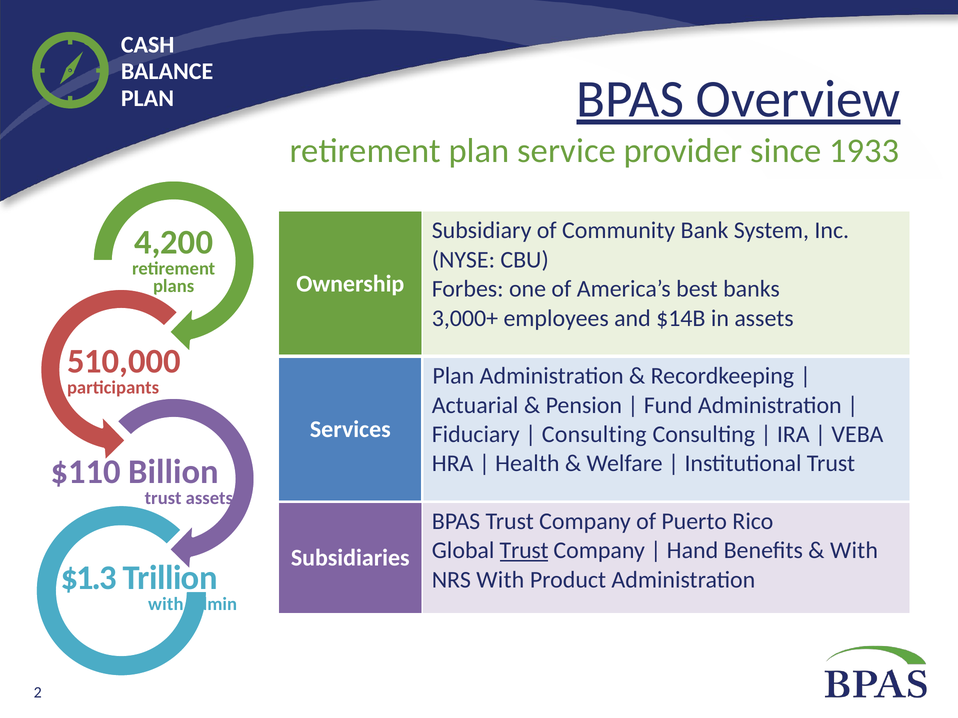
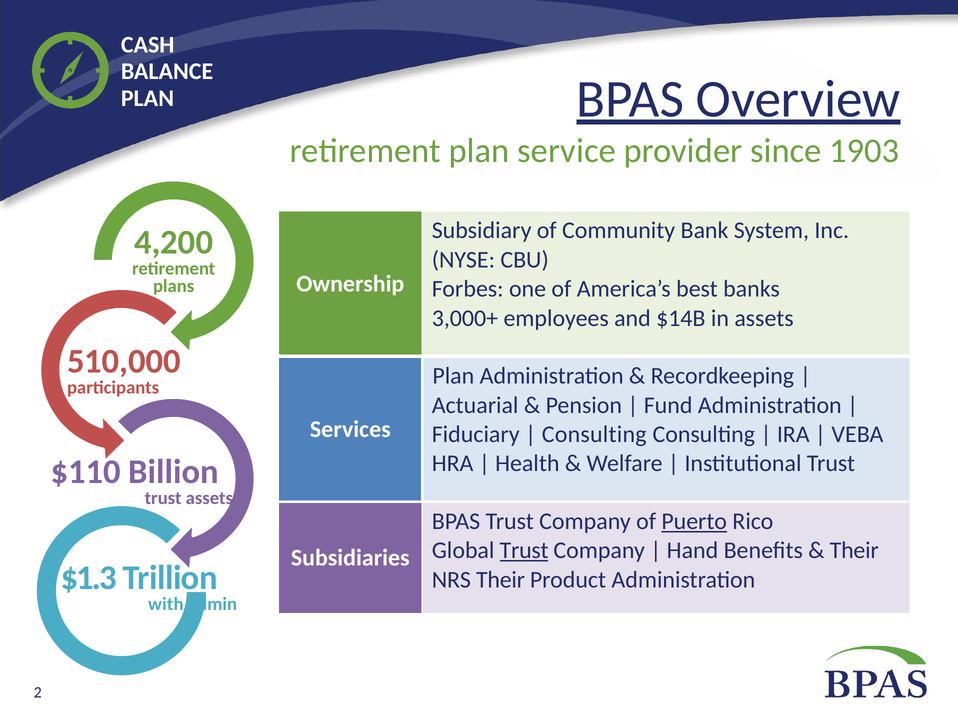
1933: 1933 -> 1903
Puerto underline: none -> present
With at (854, 551): With -> Their
NRS With: With -> Their
